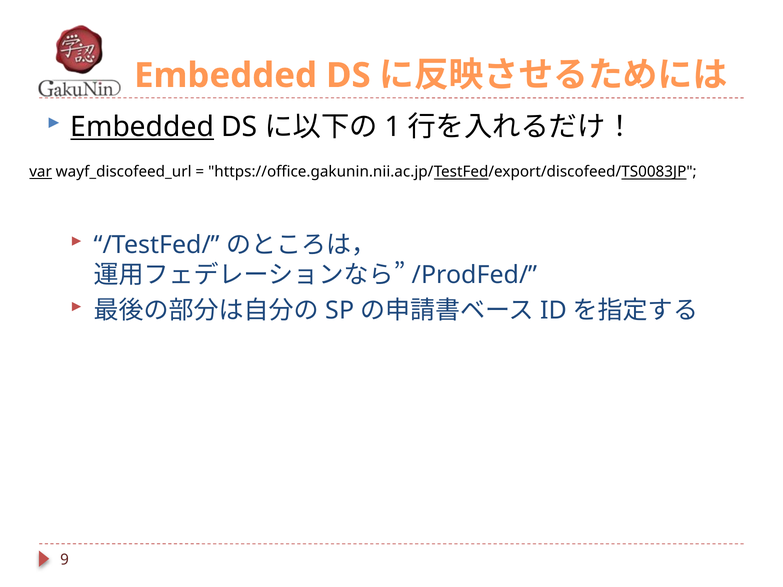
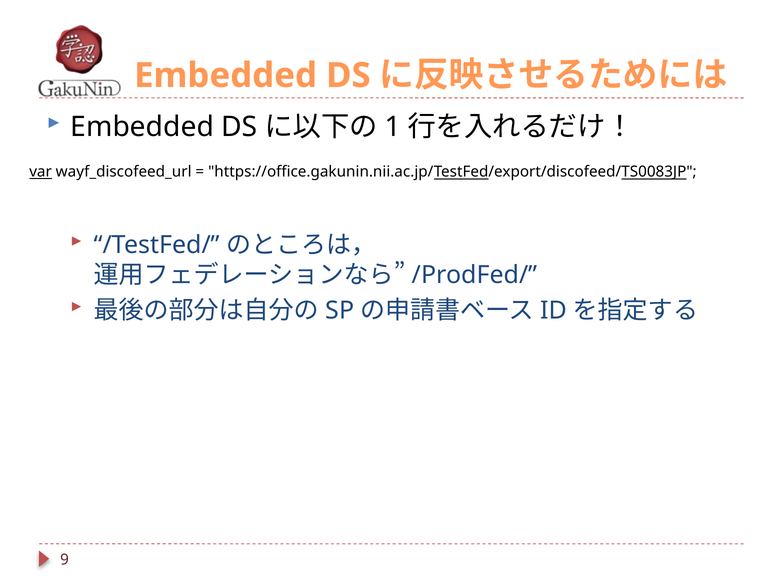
Embedded at (142, 127) underline: present -> none
